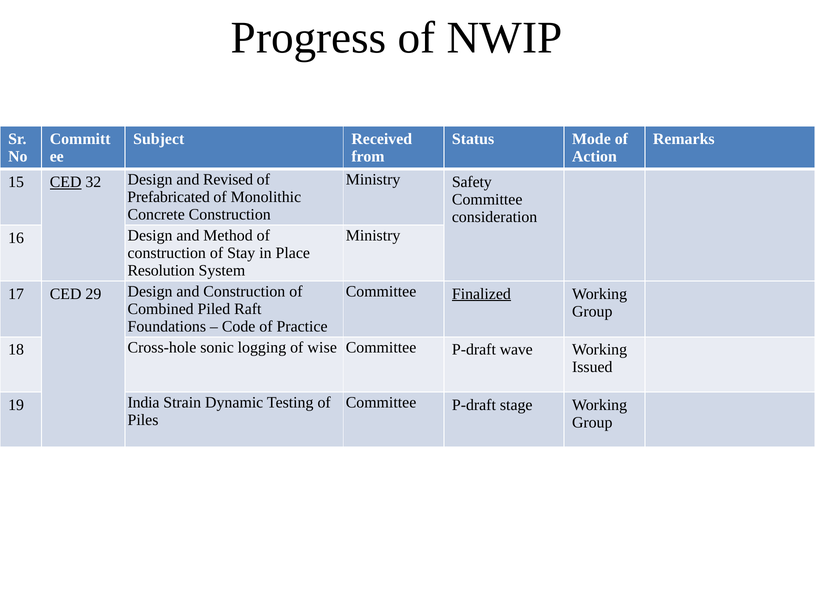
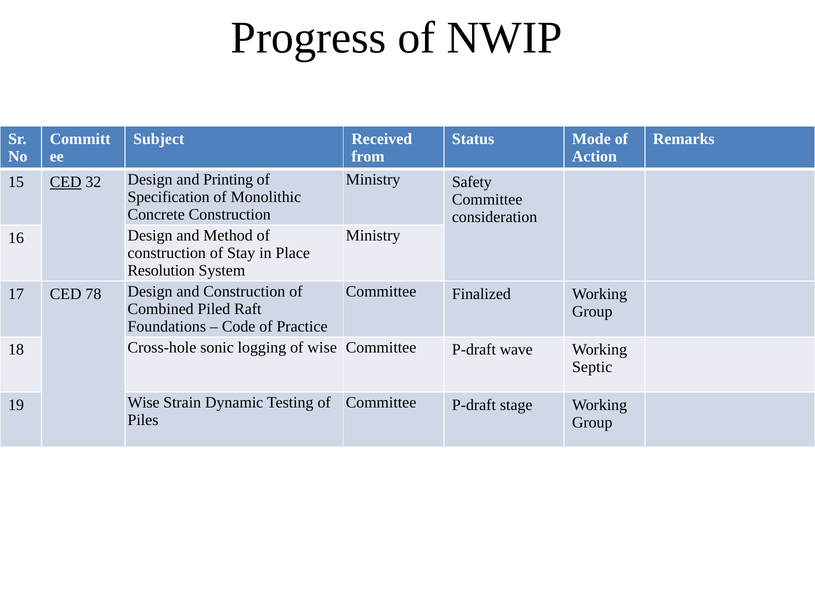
Revised: Revised -> Printing
Prefabricated: Prefabricated -> Specification
Finalized underline: present -> none
29: 29 -> 78
Issued: Issued -> Septic
19 India: India -> Wise
